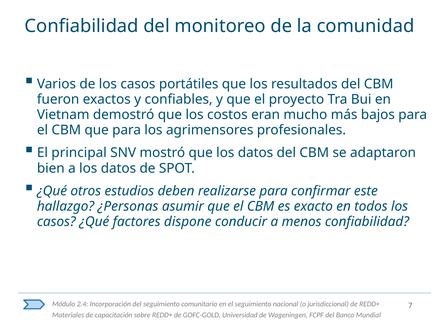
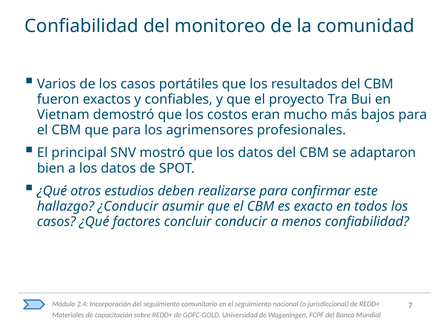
¿Personas: ¿Personas -> ¿Conducir
dispone: dispone -> concluir
